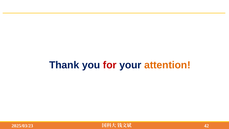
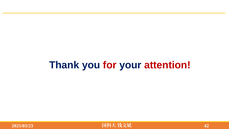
attention colour: orange -> red
